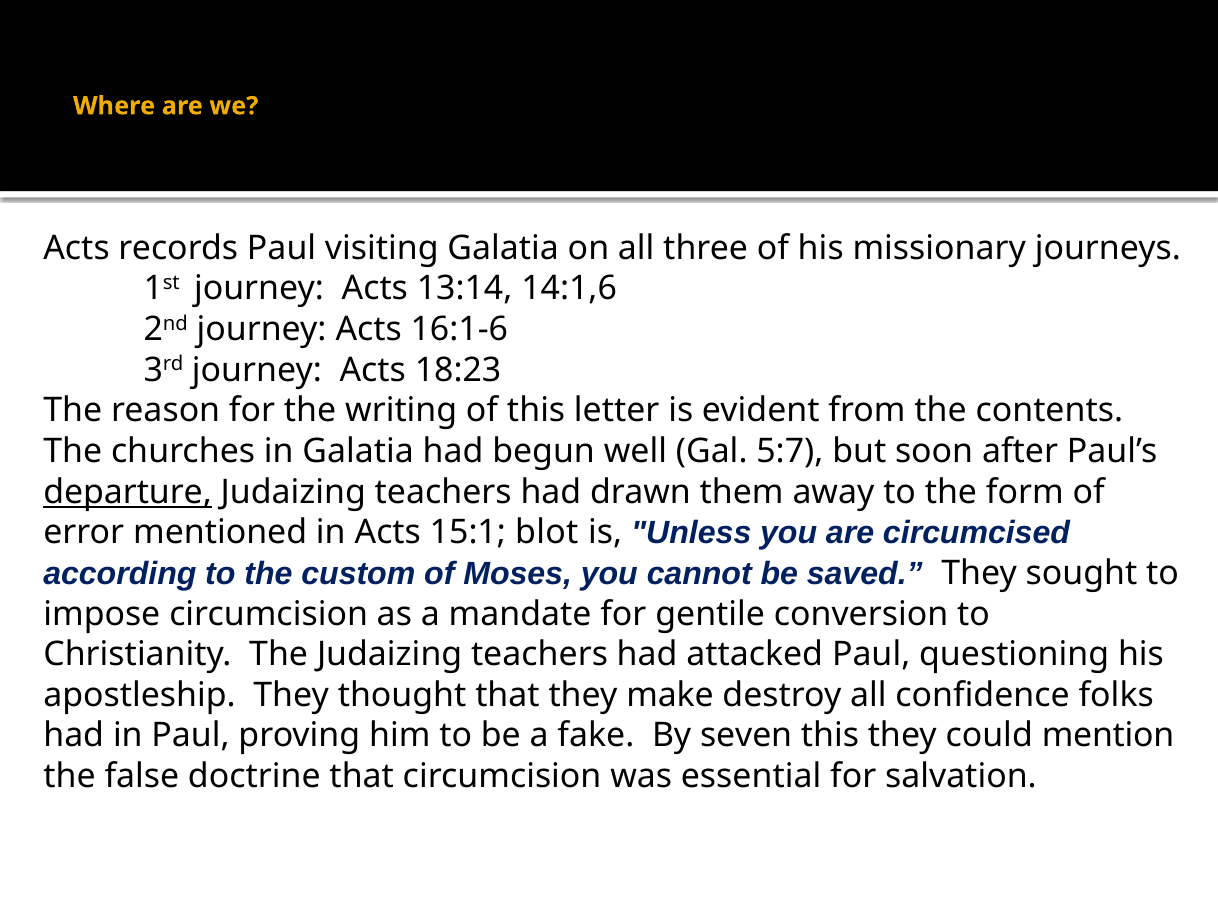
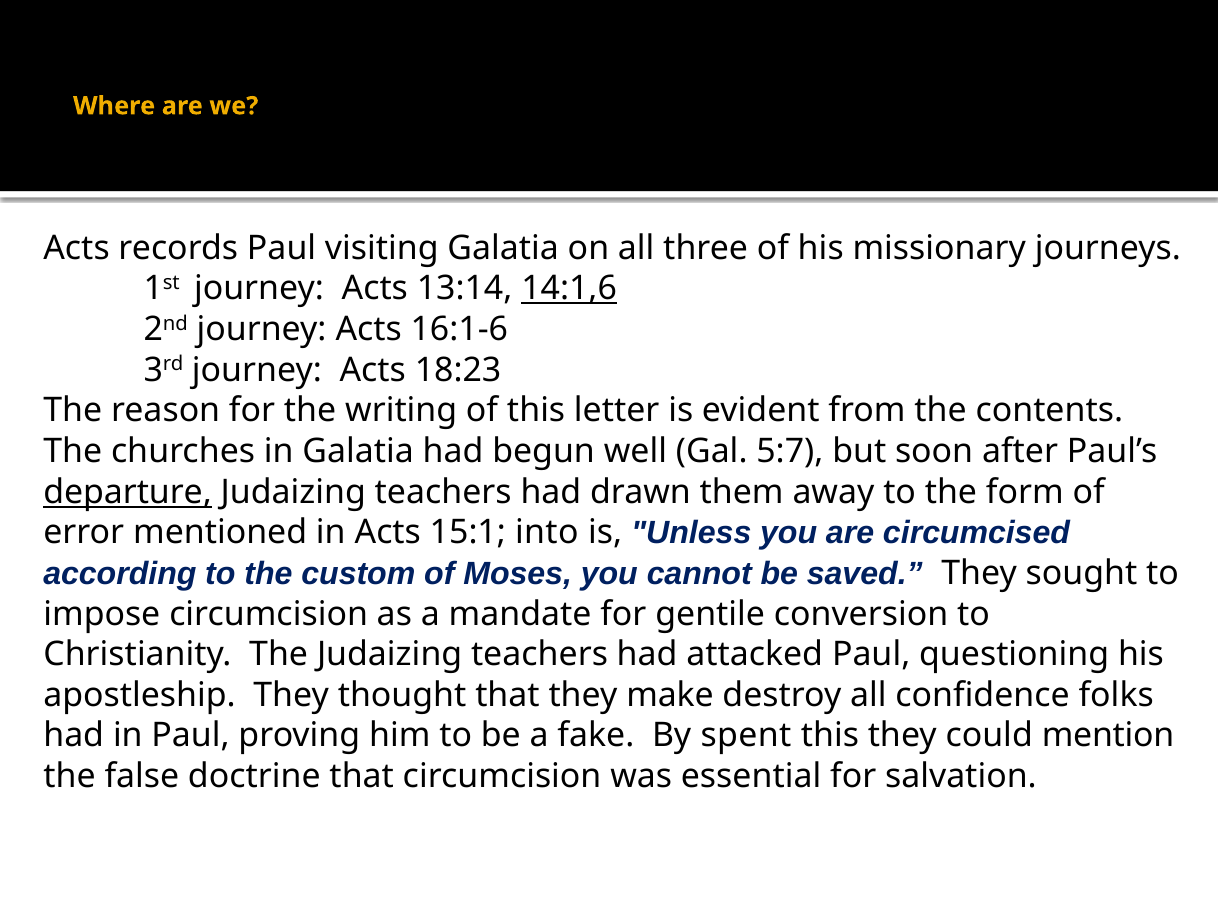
14:1,6 underline: none -> present
blot: blot -> into
seven: seven -> spent
